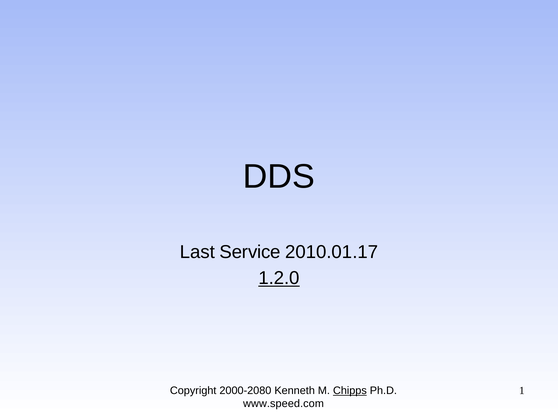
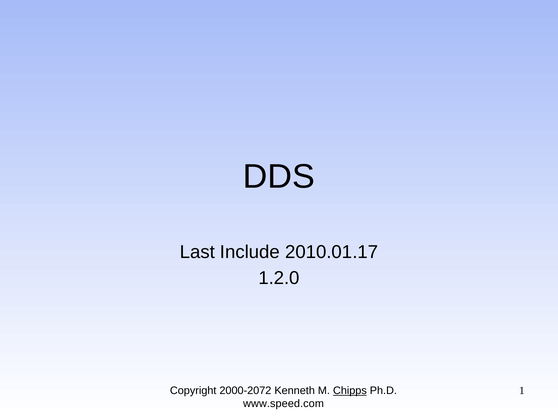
Service: Service -> Include
1.2.0 underline: present -> none
2000-2080: 2000-2080 -> 2000-2072
